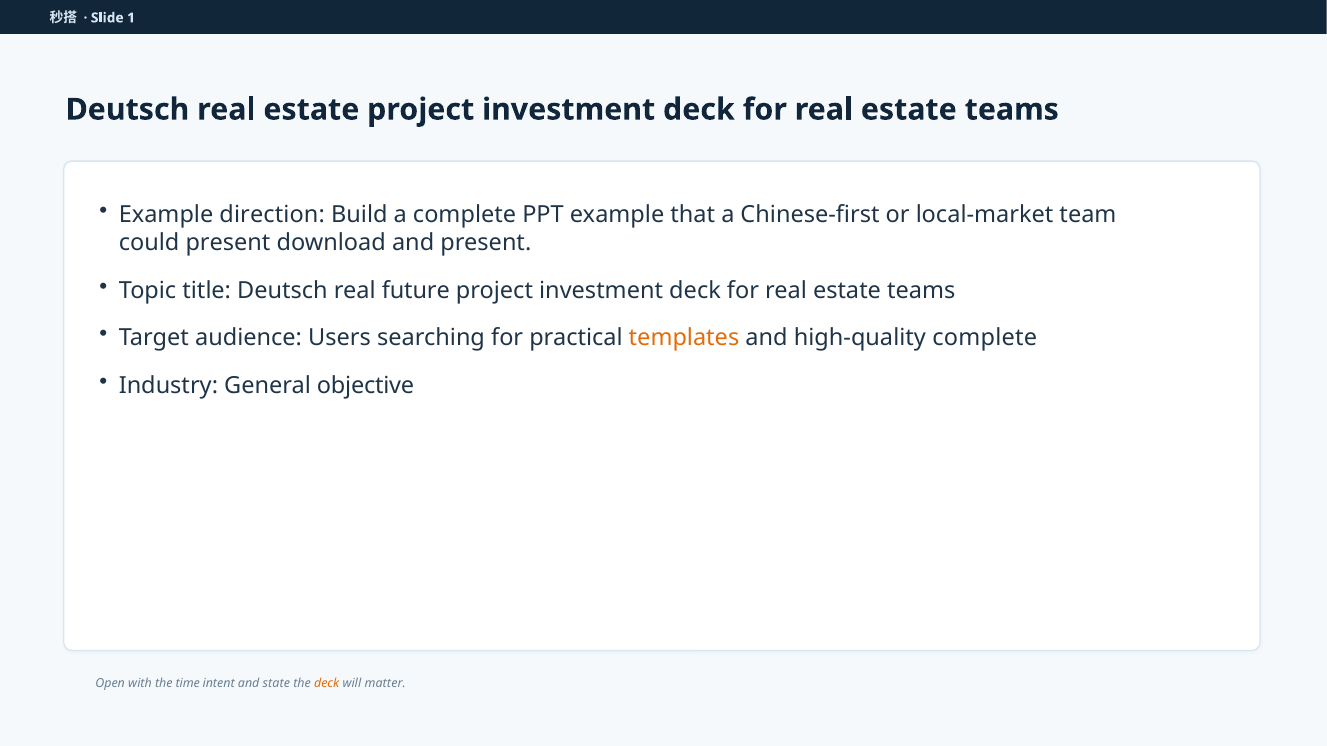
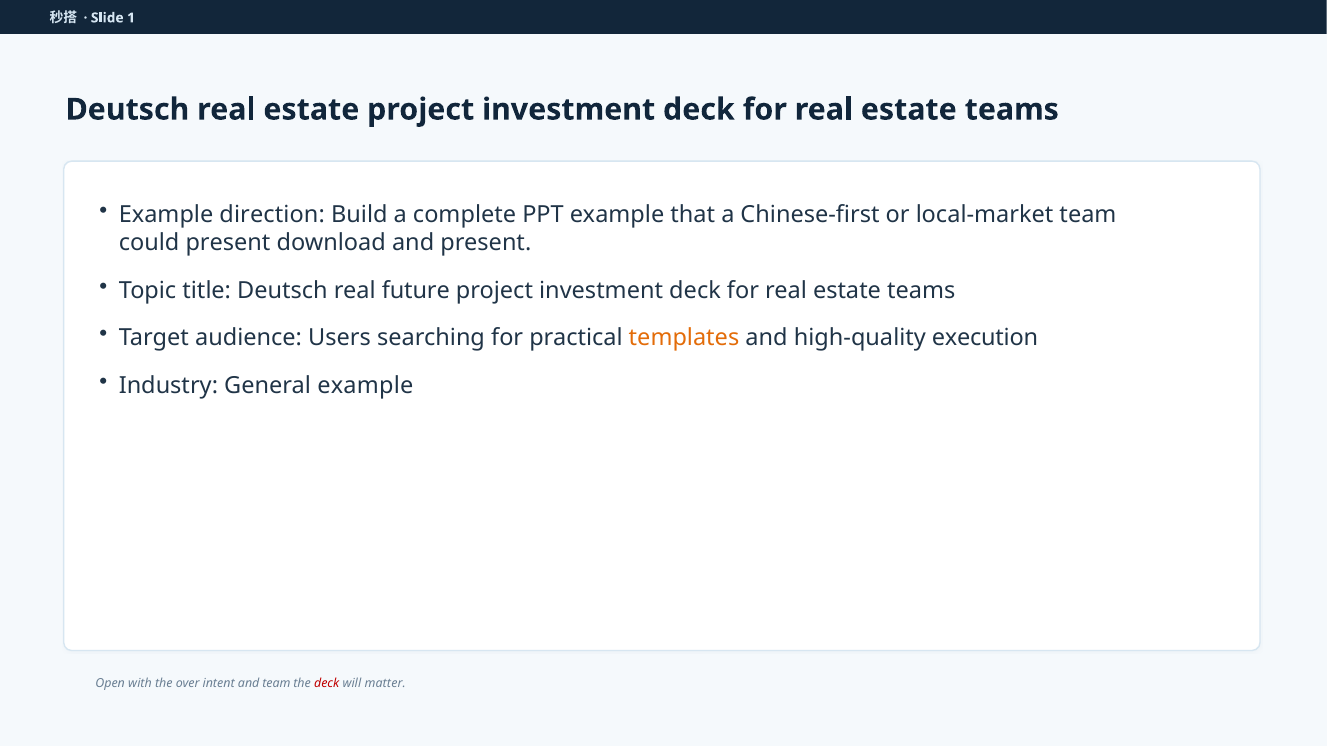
high-quality complete: complete -> execution
General objective: objective -> example
time: time -> over
and state: state -> team
deck at (327, 684) colour: orange -> red
